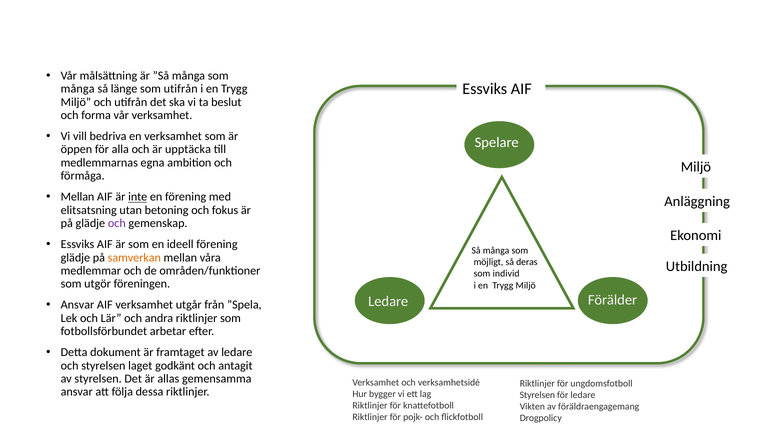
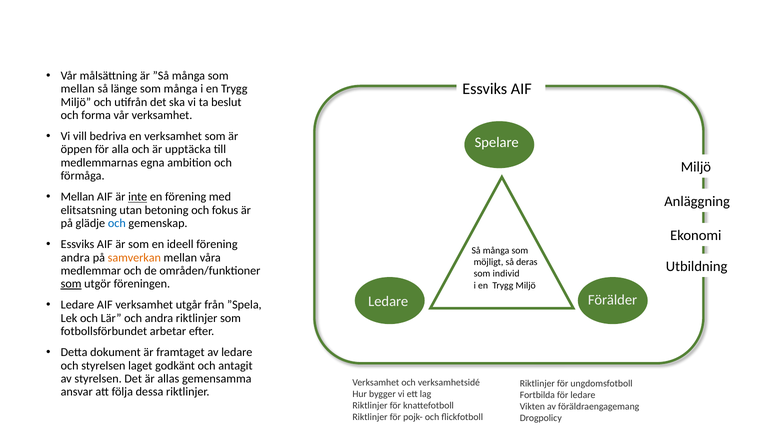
många at (78, 89): många -> mellan
som utifrån: utifrån -> många
och at (117, 223) colour: purple -> blue
glädje at (75, 258): glädje -> andra
som at (71, 284) underline: none -> present
Ansvar at (77, 305): Ansvar -> Ledare
Styrelsen at (537, 395): Styrelsen -> Fortbilda
